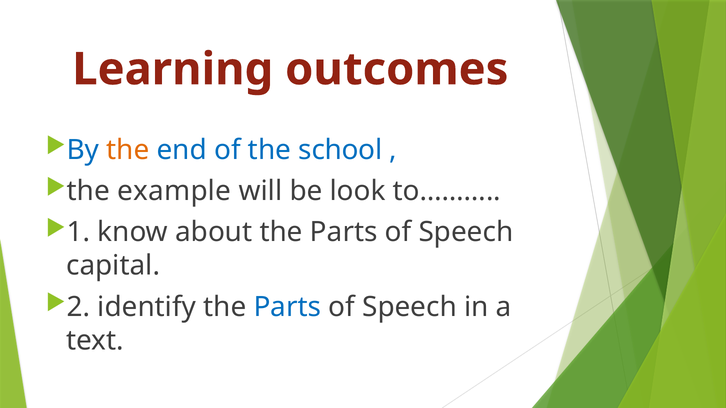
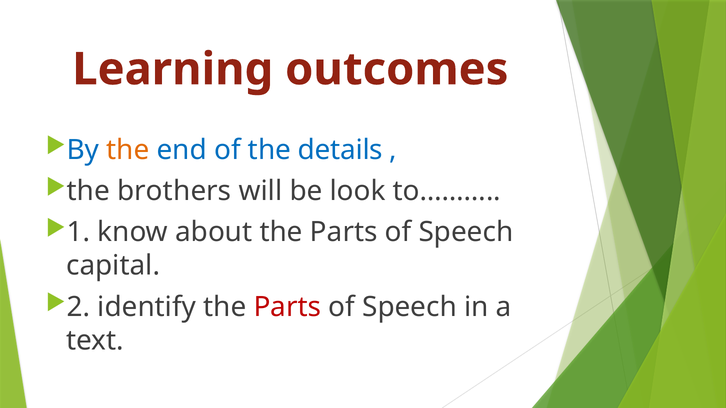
school: school -> details
example: example -> brothers
Parts at (287, 307) colour: blue -> red
